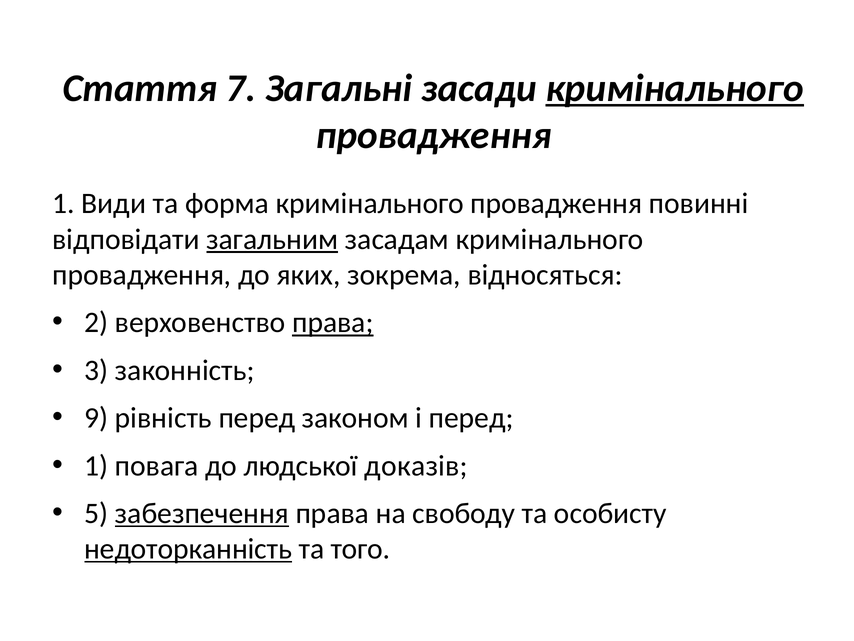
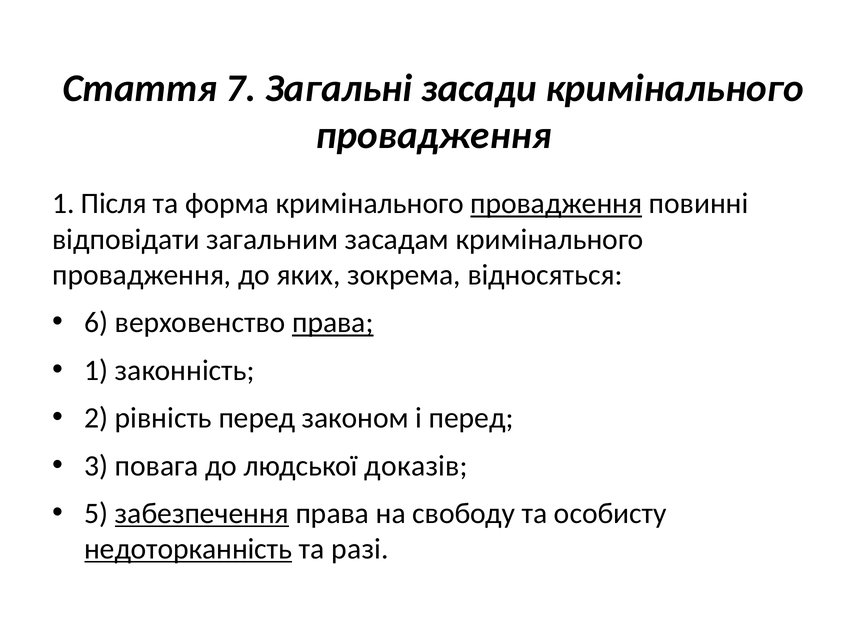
кримінального at (675, 88) underline: present -> none
Види: Види -> Після
провадження at (556, 204) underline: none -> present
загальним underline: present -> none
2: 2 -> 6
3 at (96, 370): 3 -> 1
9: 9 -> 2
1 at (96, 465): 1 -> 3
того: того -> разі
